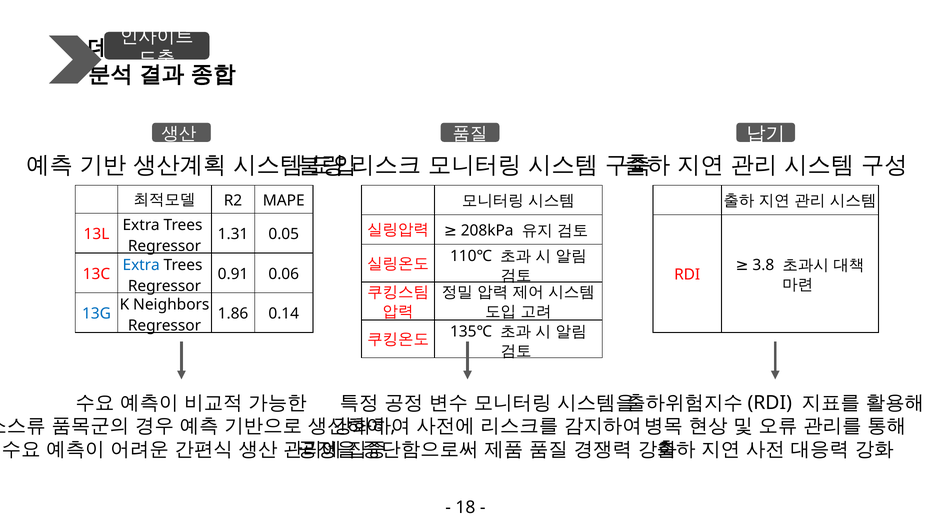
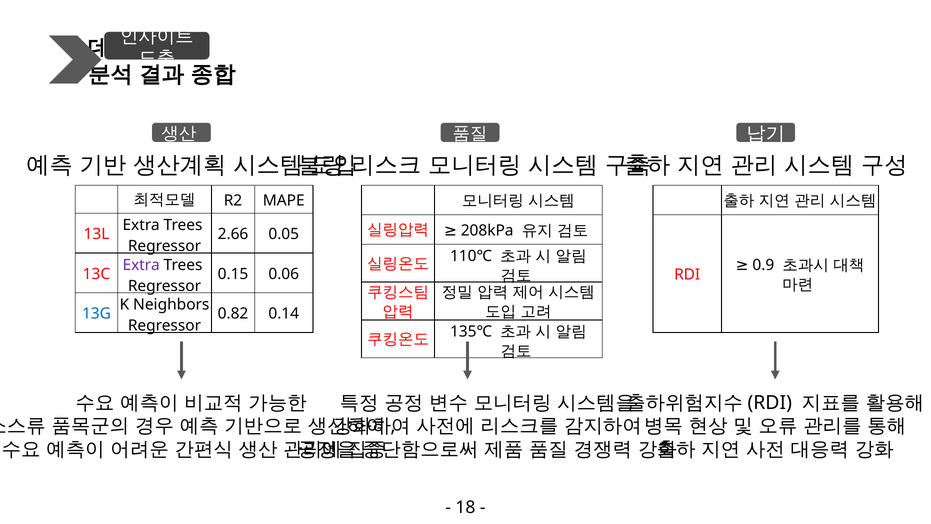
1.31: 1.31 -> 2.66
3.8: 3.8 -> 0.9
Extra at (141, 265) colour: blue -> purple
0.91: 0.91 -> 0.15
1.86: 1.86 -> 0.82
